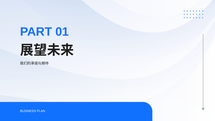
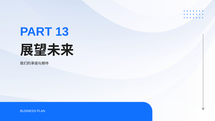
01: 01 -> 13
